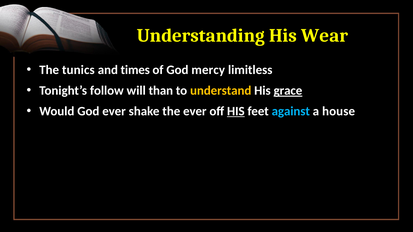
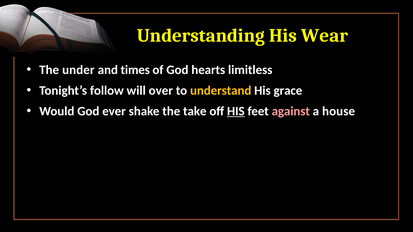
tunics: tunics -> under
mercy: mercy -> hearts
than: than -> over
grace underline: present -> none
the ever: ever -> take
against colour: light blue -> pink
